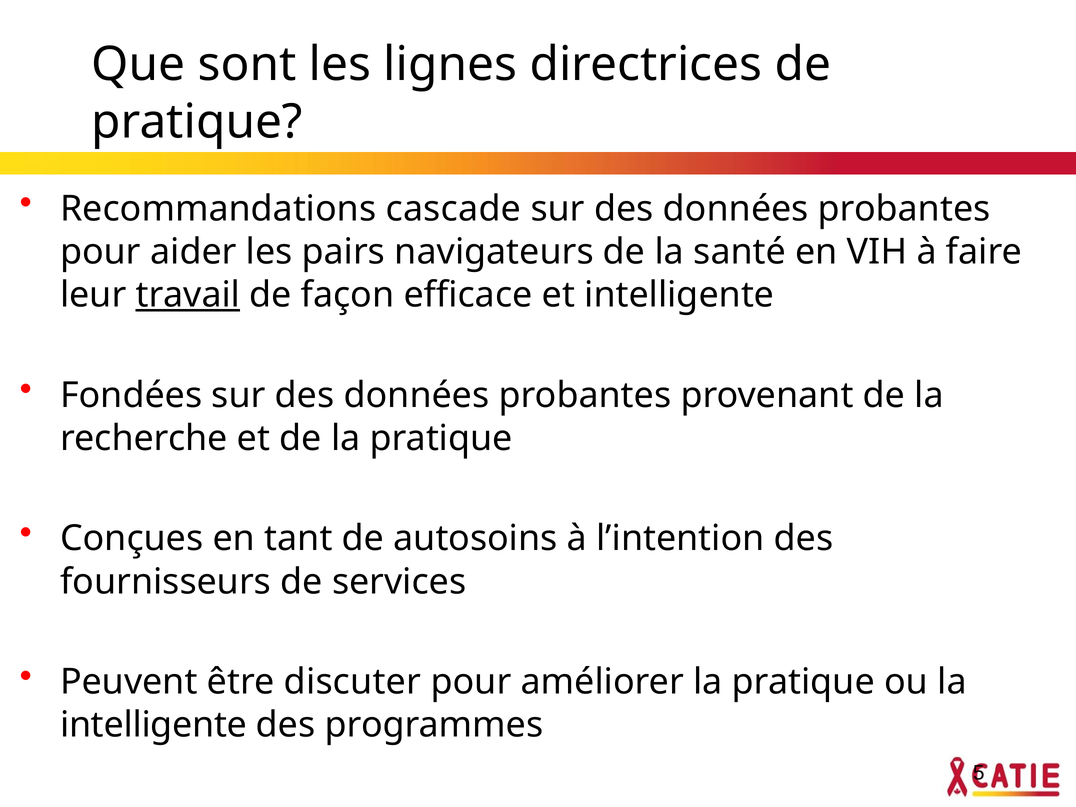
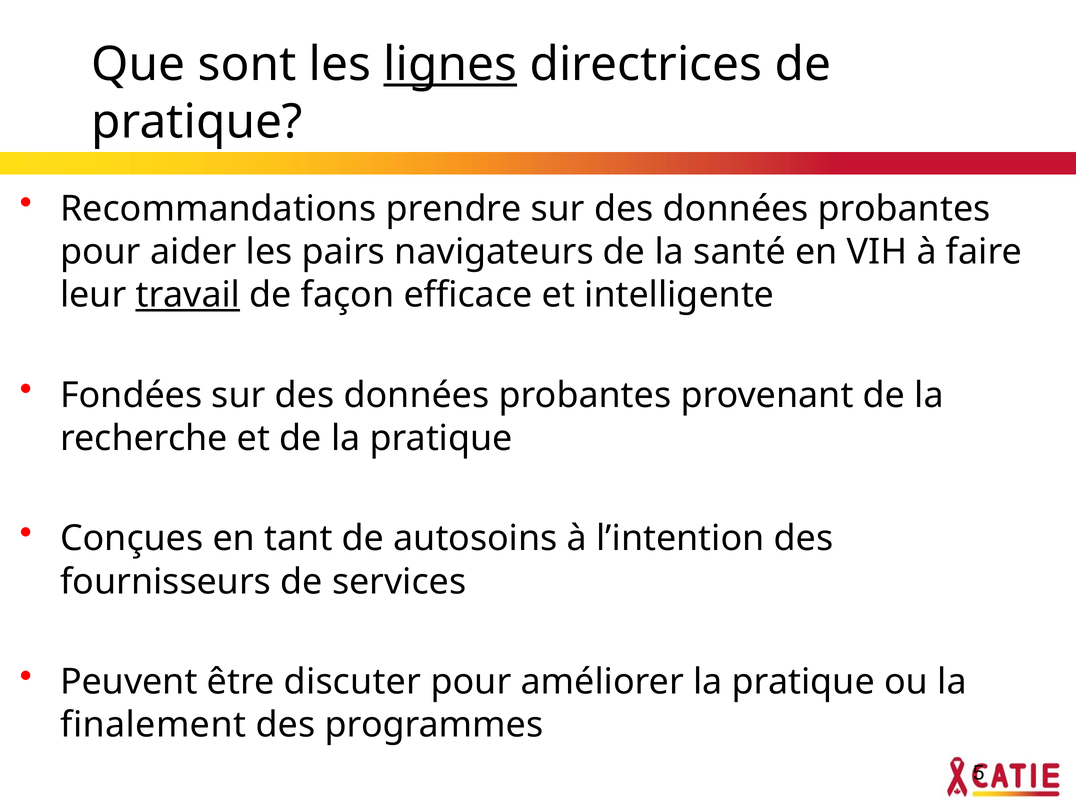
lignes underline: none -> present
cascade: cascade -> prendre
intelligente at (154, 725): intelligente -> finalement
